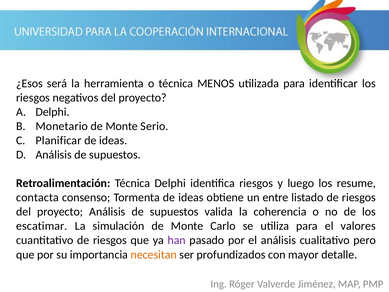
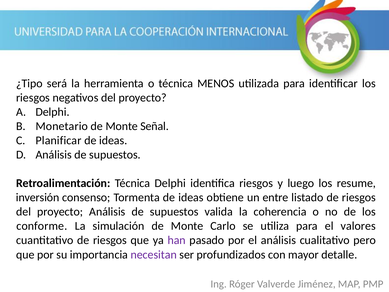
¿Esos: ¿Esos -> ¿Tipo
Serio: Serio -> Señal
contacta: contacta -> inversión
escatimar: escatimar -> conforme
necesitan colour: orange -> purple
